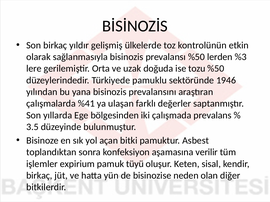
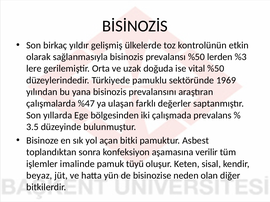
tozu: tozu -> vital
1946: 1946 -> 1969
%41: %41 -> %47
expirium: expirium -> imalinde
birkaç at (39, 176): birkaç -> beyaz
